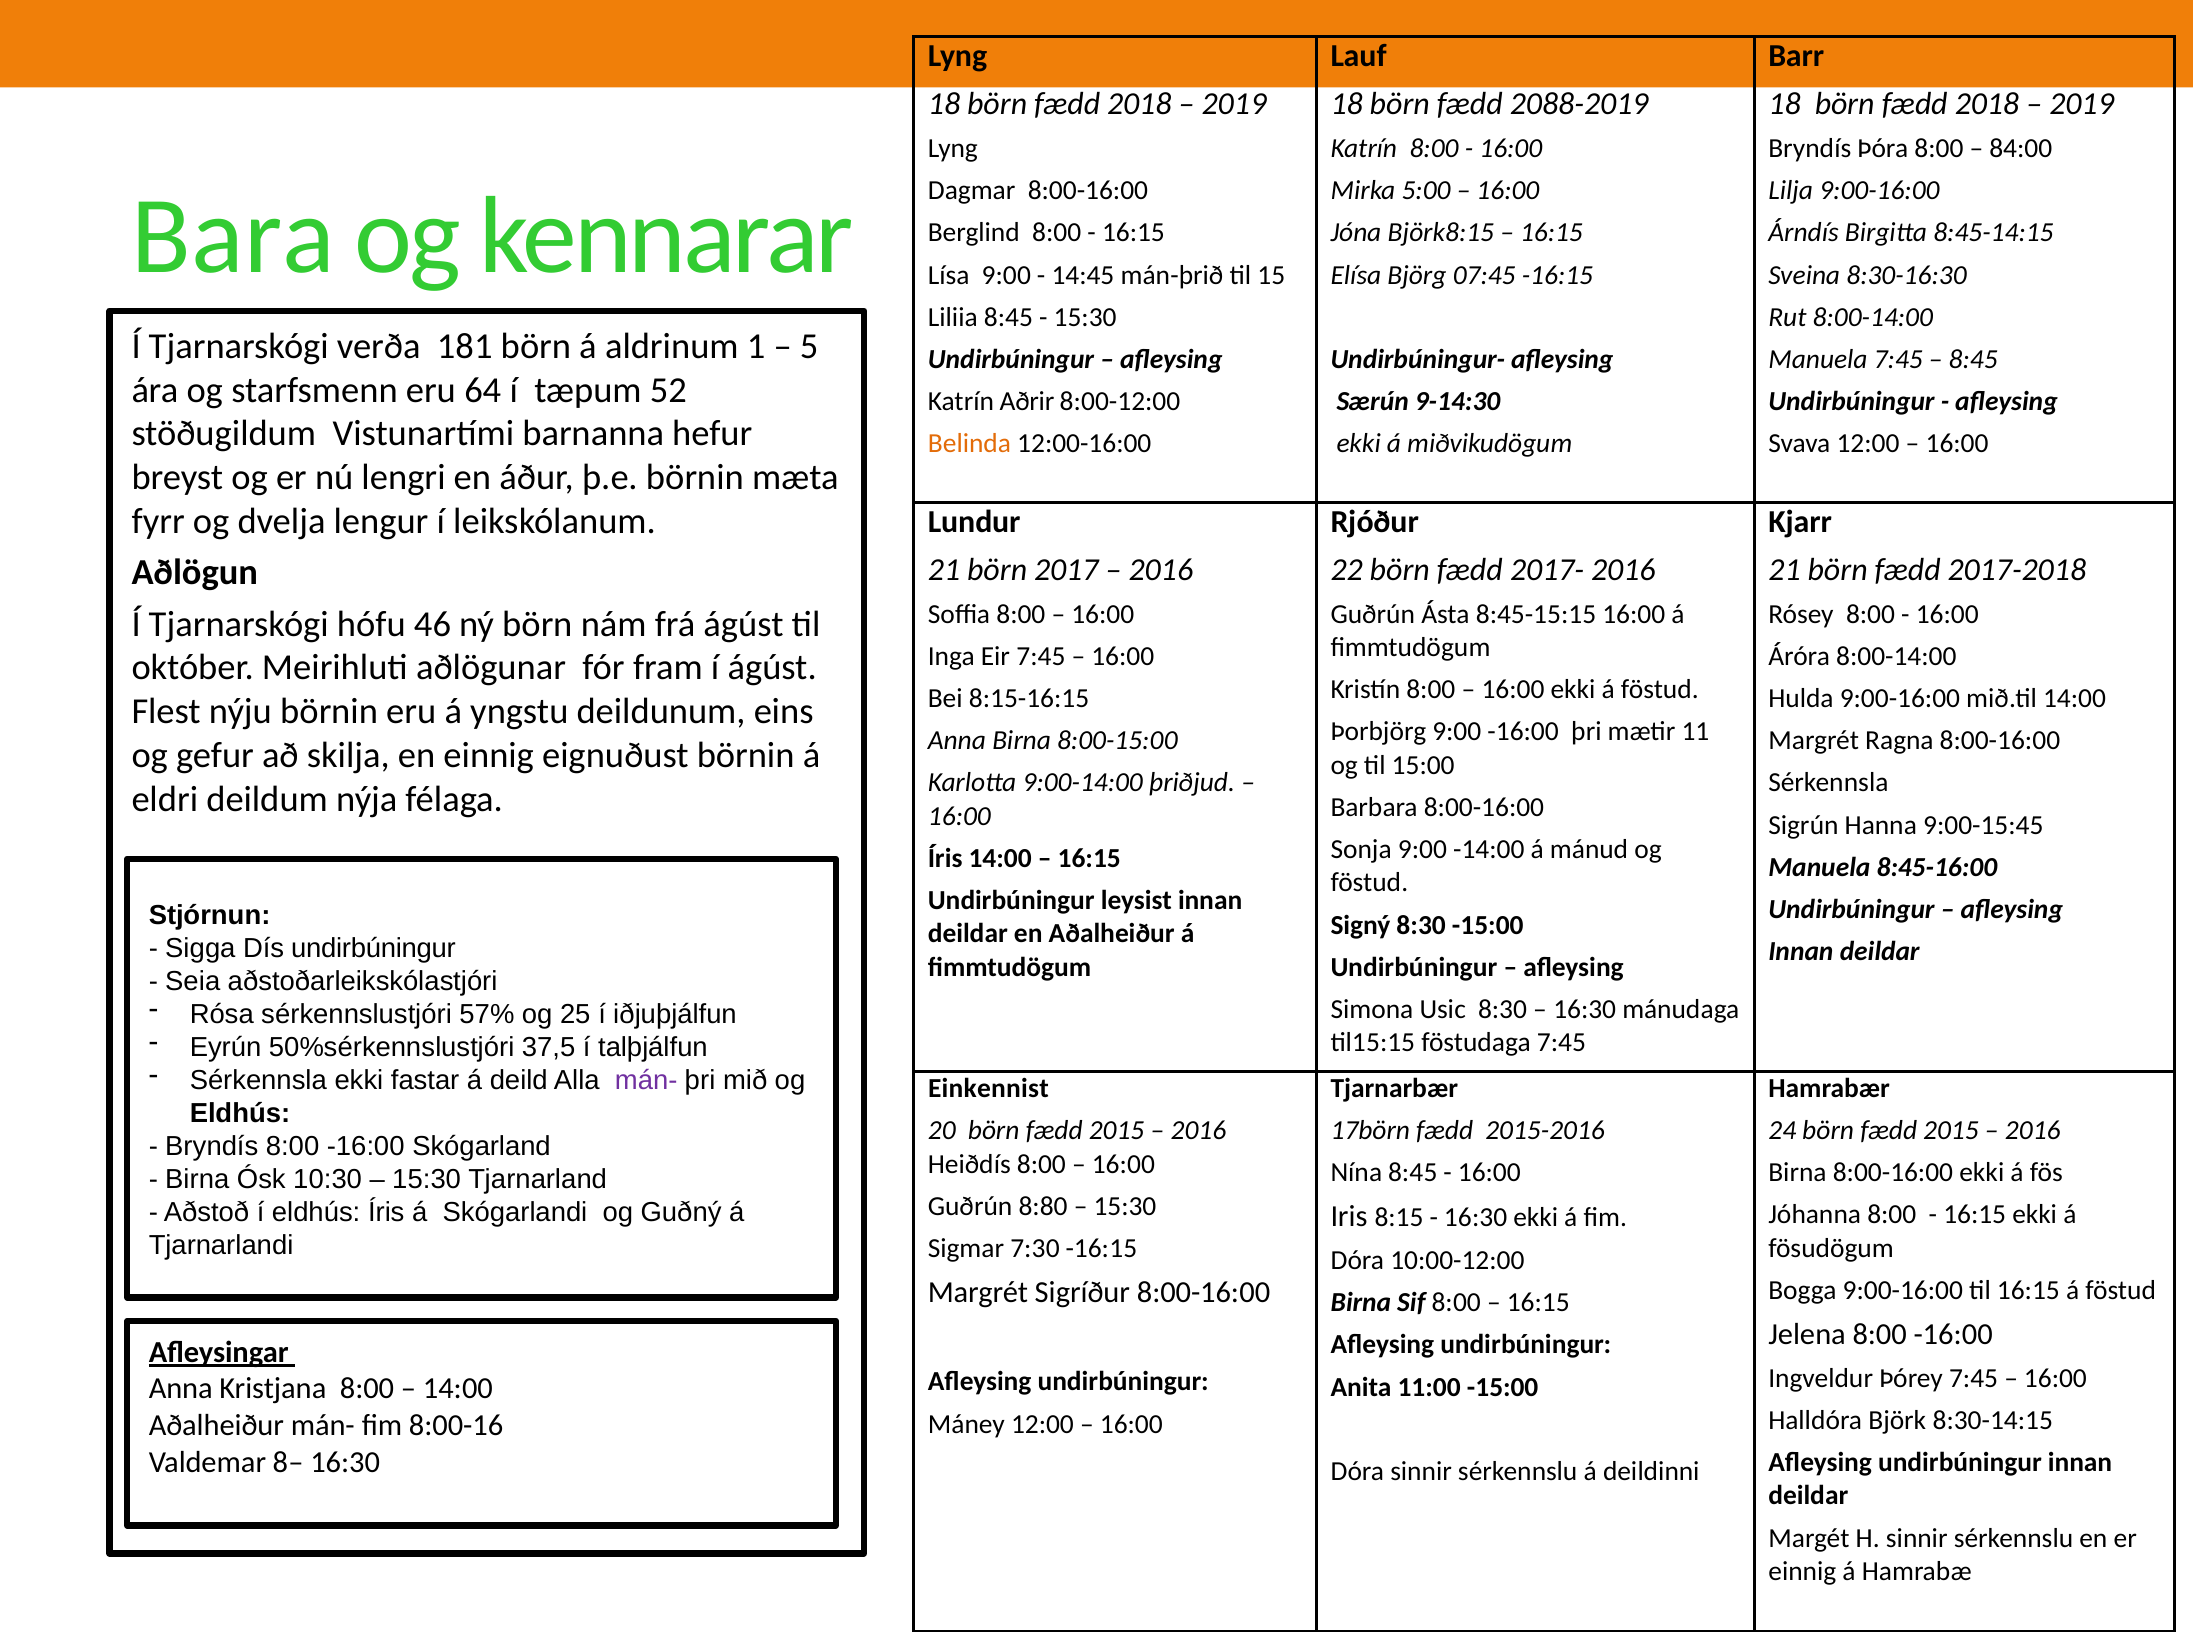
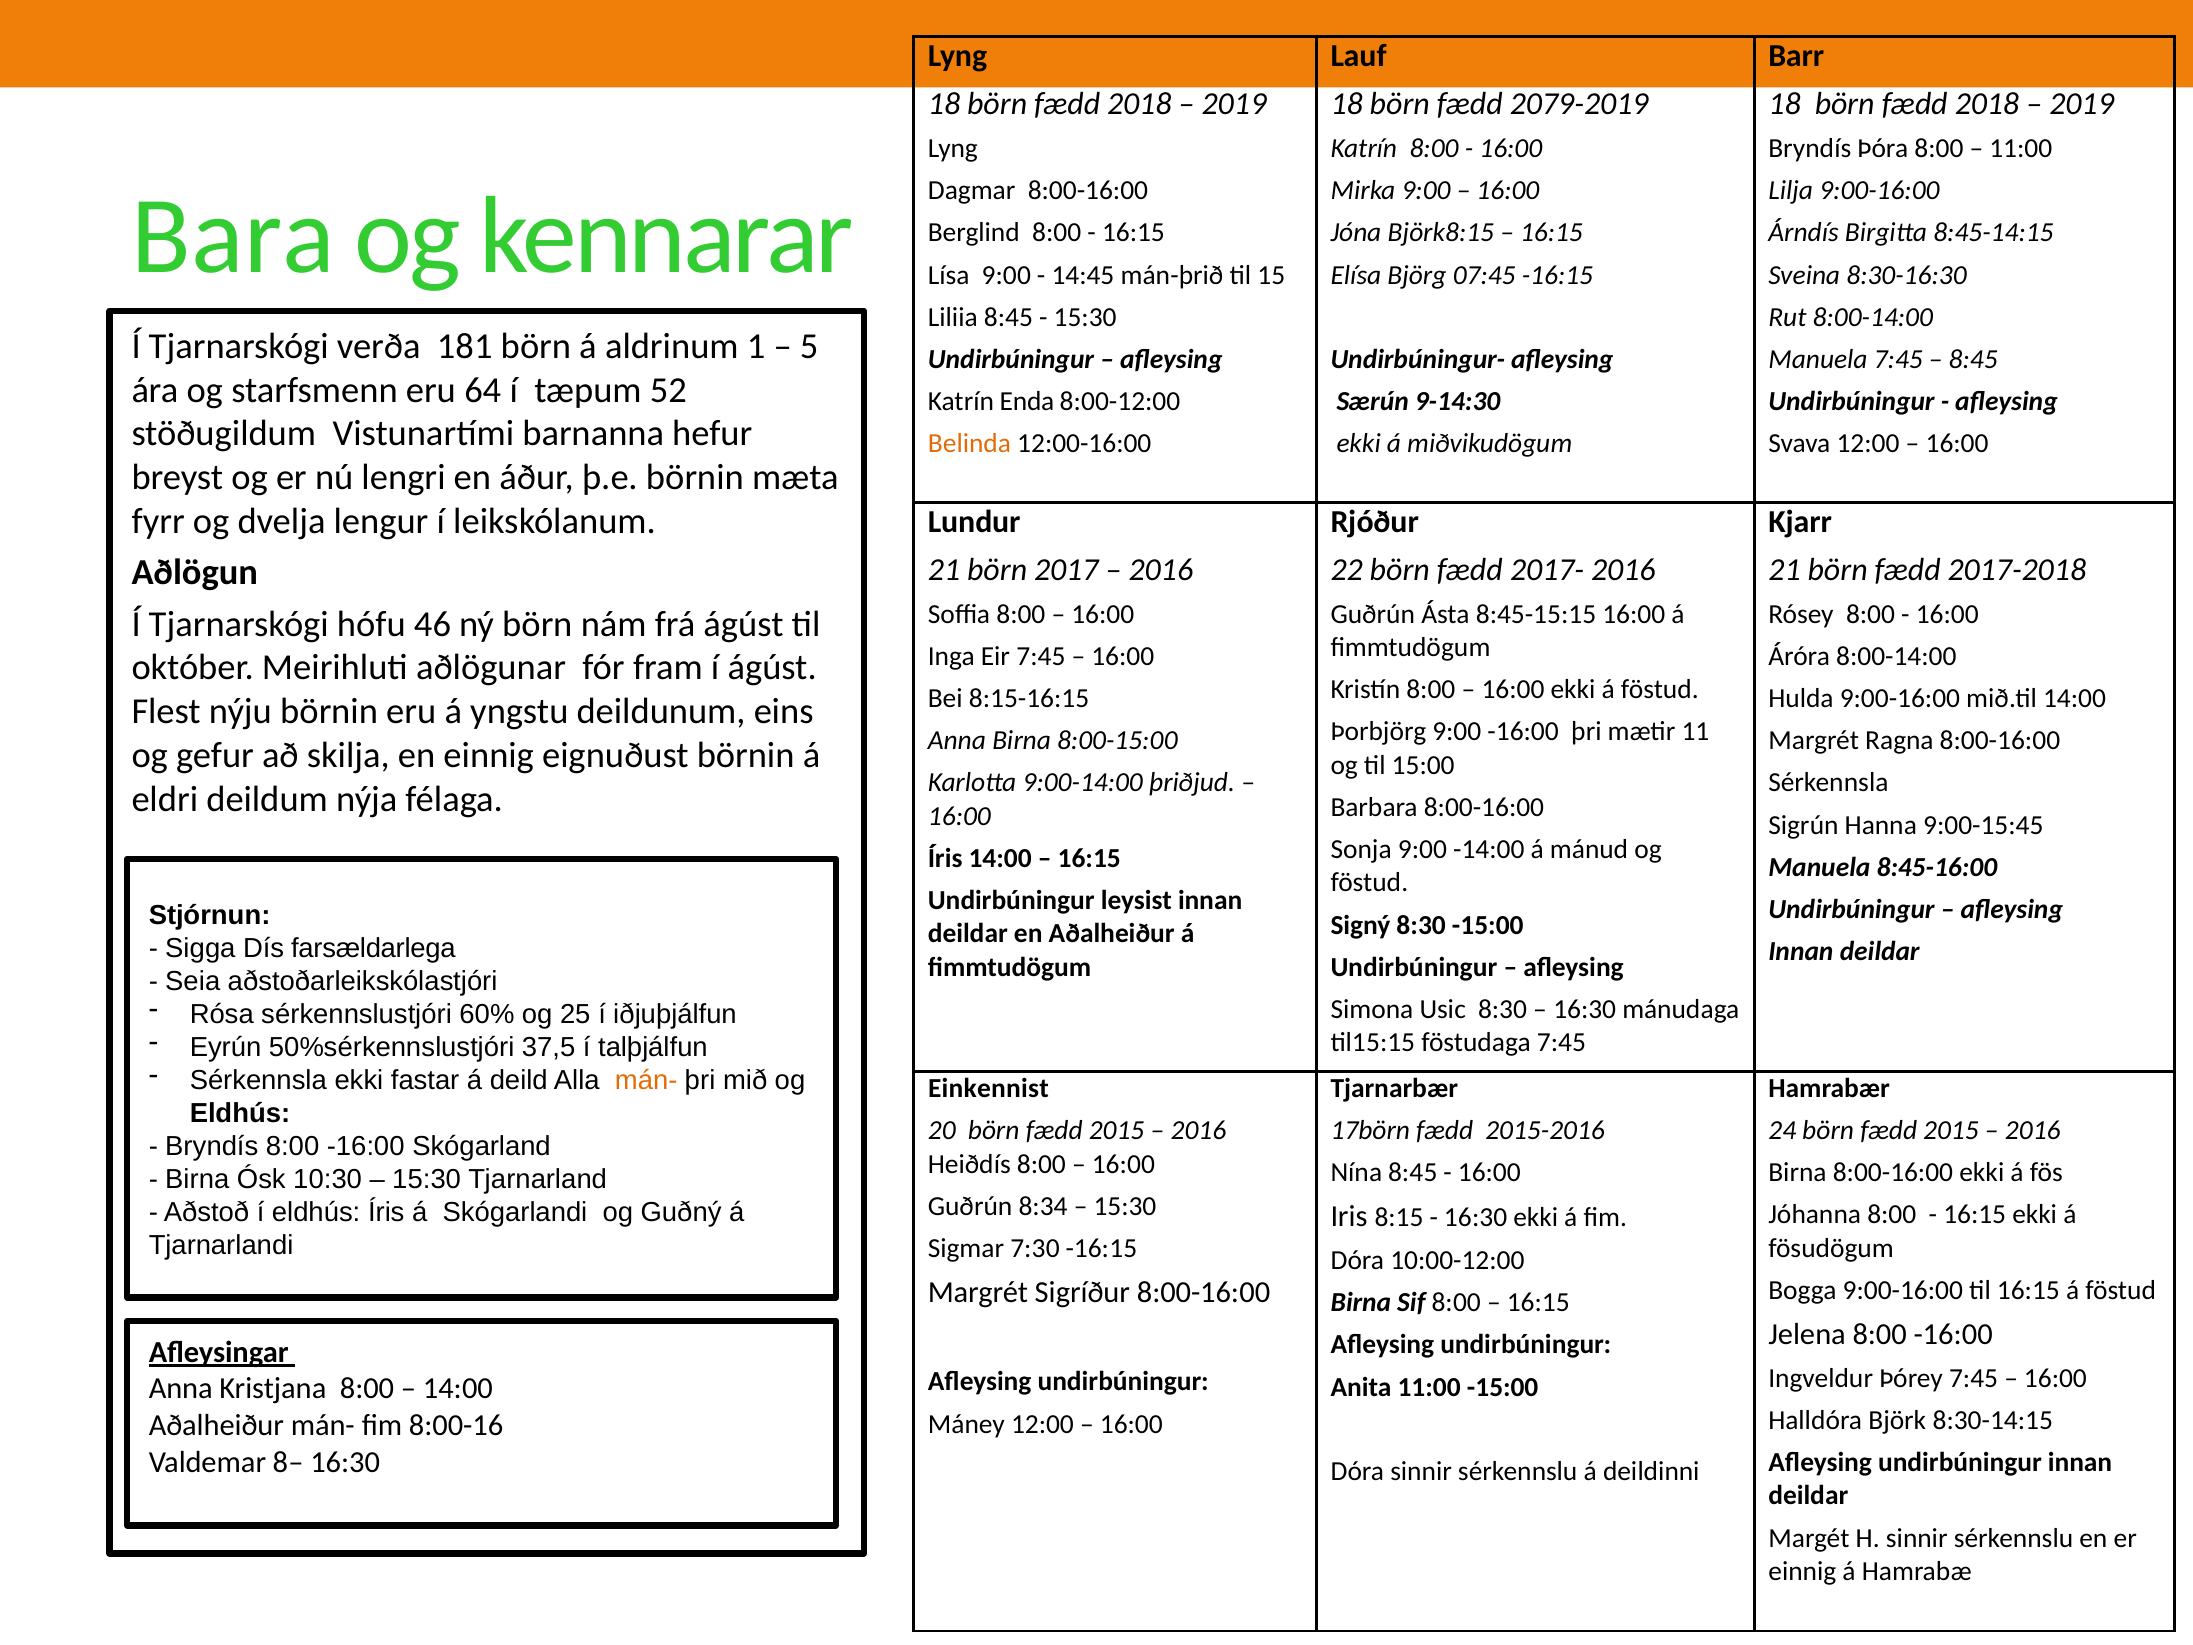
2088-2019: 2088-2019 -> 2079-2019
84:00 at (2021, 149): 84:00 -> 11:00
Mirka 5:00: 5:00 -> 9:00
Aðrir: Aðrir -> Enda
Dís undirbúningur: undirbúningur -> farsældarlega
57%: 57% -> 60%
mán- at (646, 1080) colour: purple -> orange
8:80: 8:80 -> 8:34
